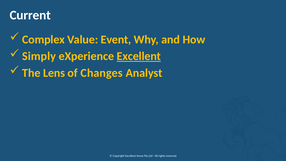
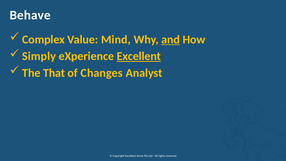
Current: Current -> Behave
Event: Event -> Mind
and underline: none -> present
Lens: Lens -> That
